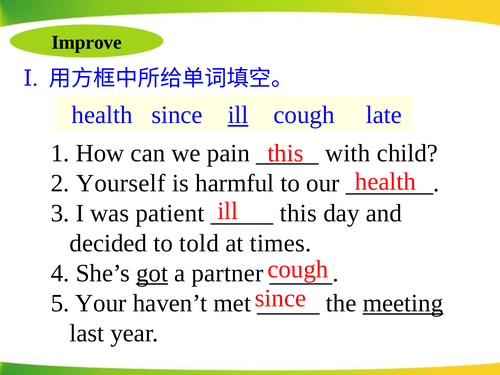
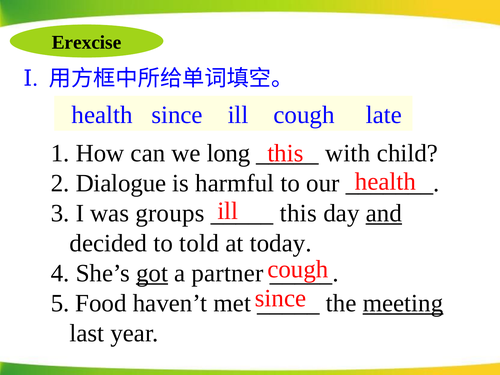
Improve: Improve -> Erexcise
ill at (238, 115) underline: present -> none
pain: pain -> long
Yourself: Yourself -> Dialogue
patient: patient -> groups
and underline: none -> present
times: times -> today
Your: Your -> Food
